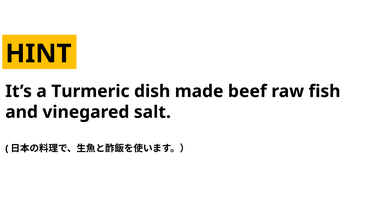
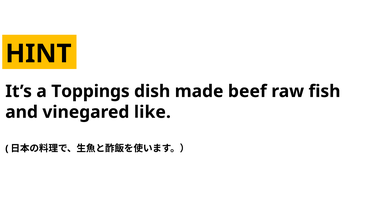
Turmeric: Turmeric -> Toppings
salt: salt -> like
